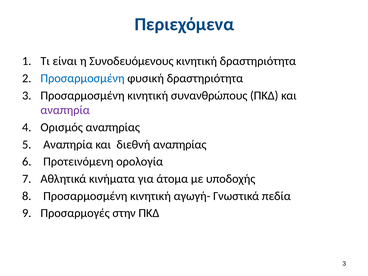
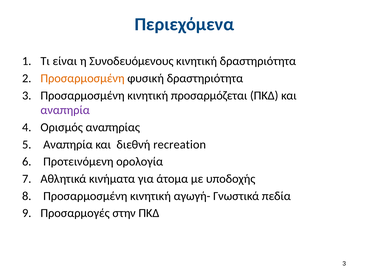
Προσαρμοσμένη at (83, 78) colour: blue -> orange
συνανθρώπους: συνανθρώπους -> προσαρμόζεται
διεθνή αναπηρίας: αναπηρίας -> recreation
